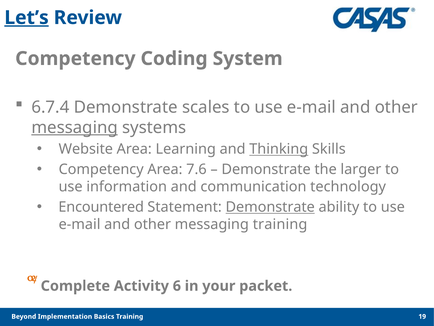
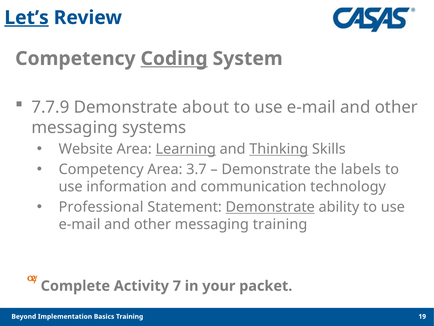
Coding underline: none -> present
6.7.4: 6.7.4 -> 7.7.9
scales: scales -> about
messaging at (75, 127) underline: present -> none
Learning underline: none -> present
7.6: 7.6 -> 3.7
larger: larger -> labels
Encountered: Encountered -> Professional
6: 6 -> 7
